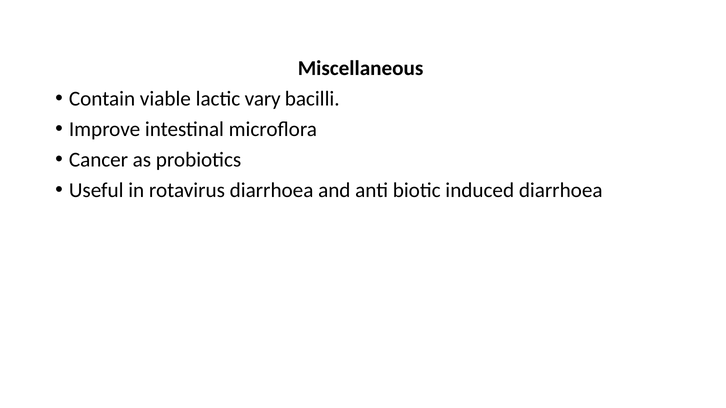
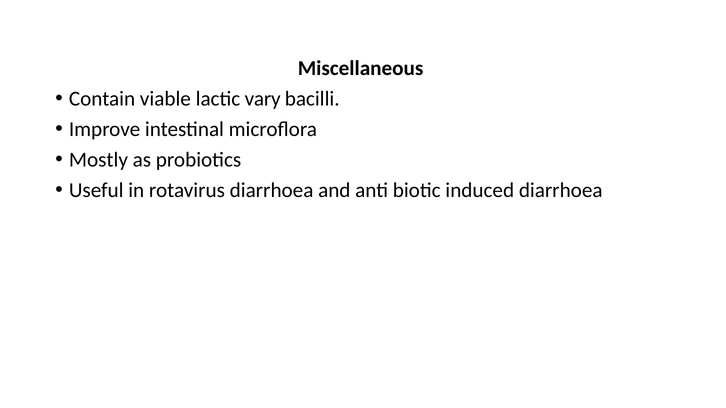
Cancer: Cancer -> Mostly
